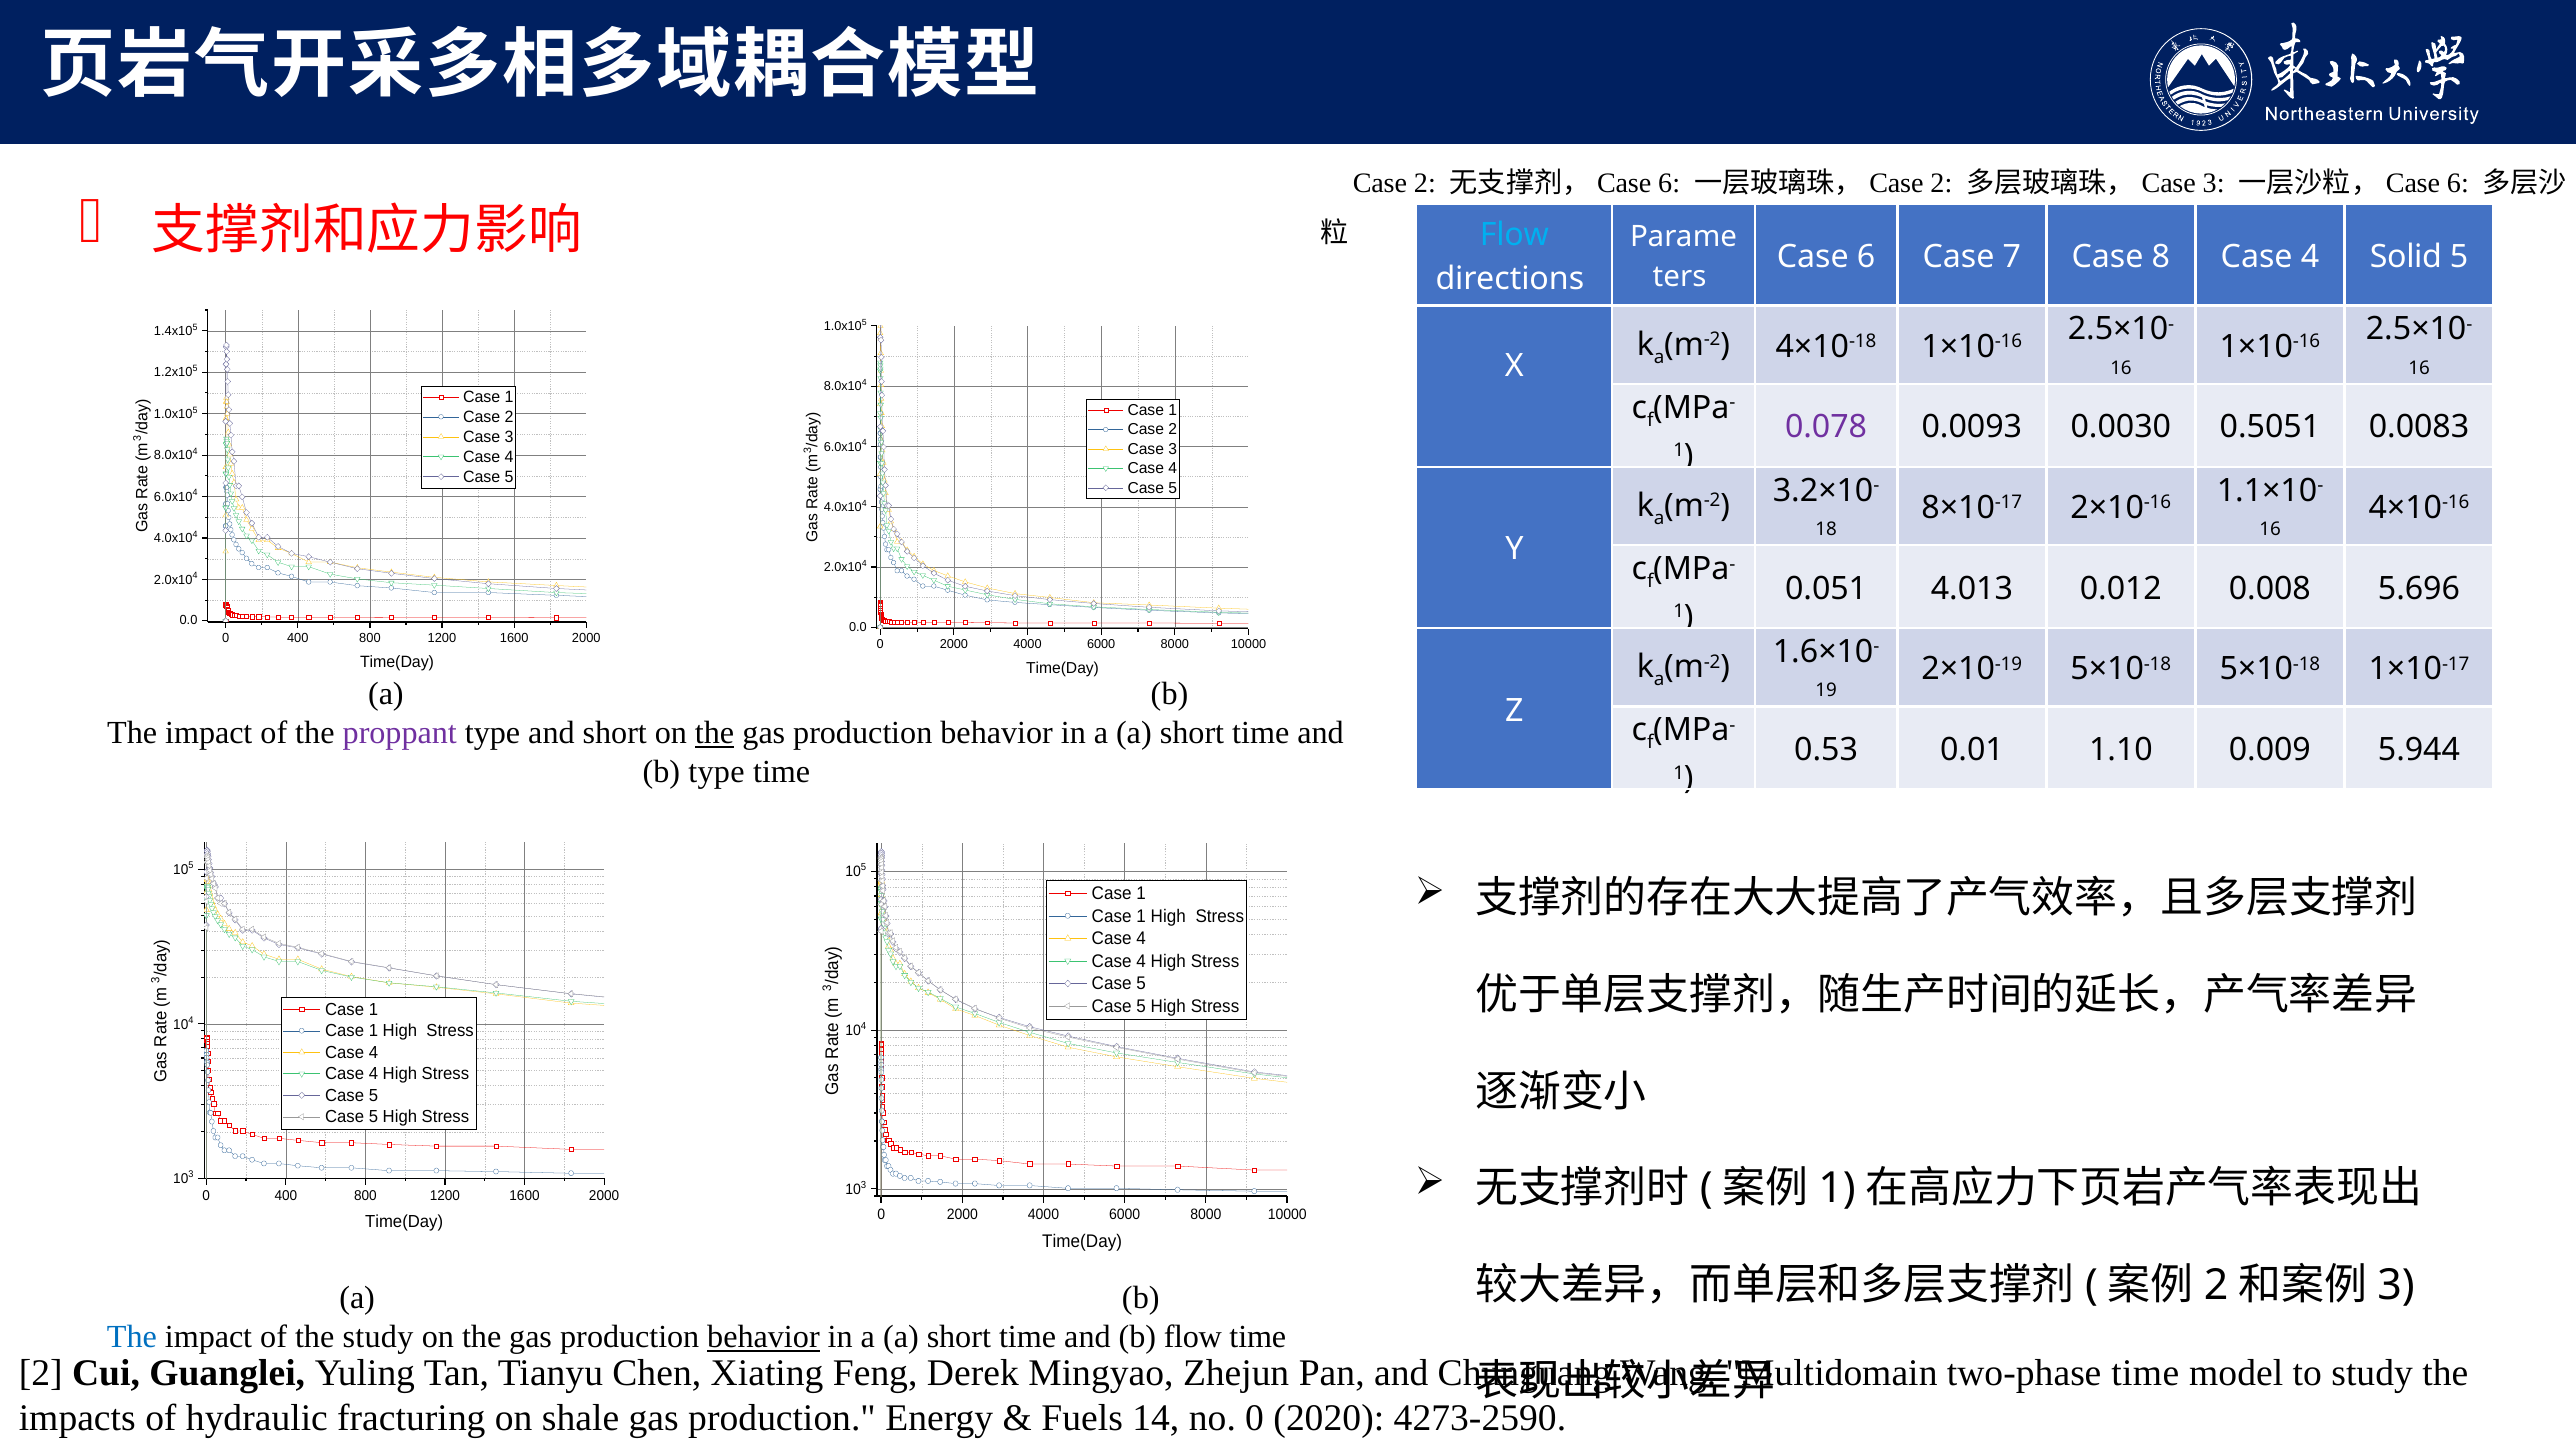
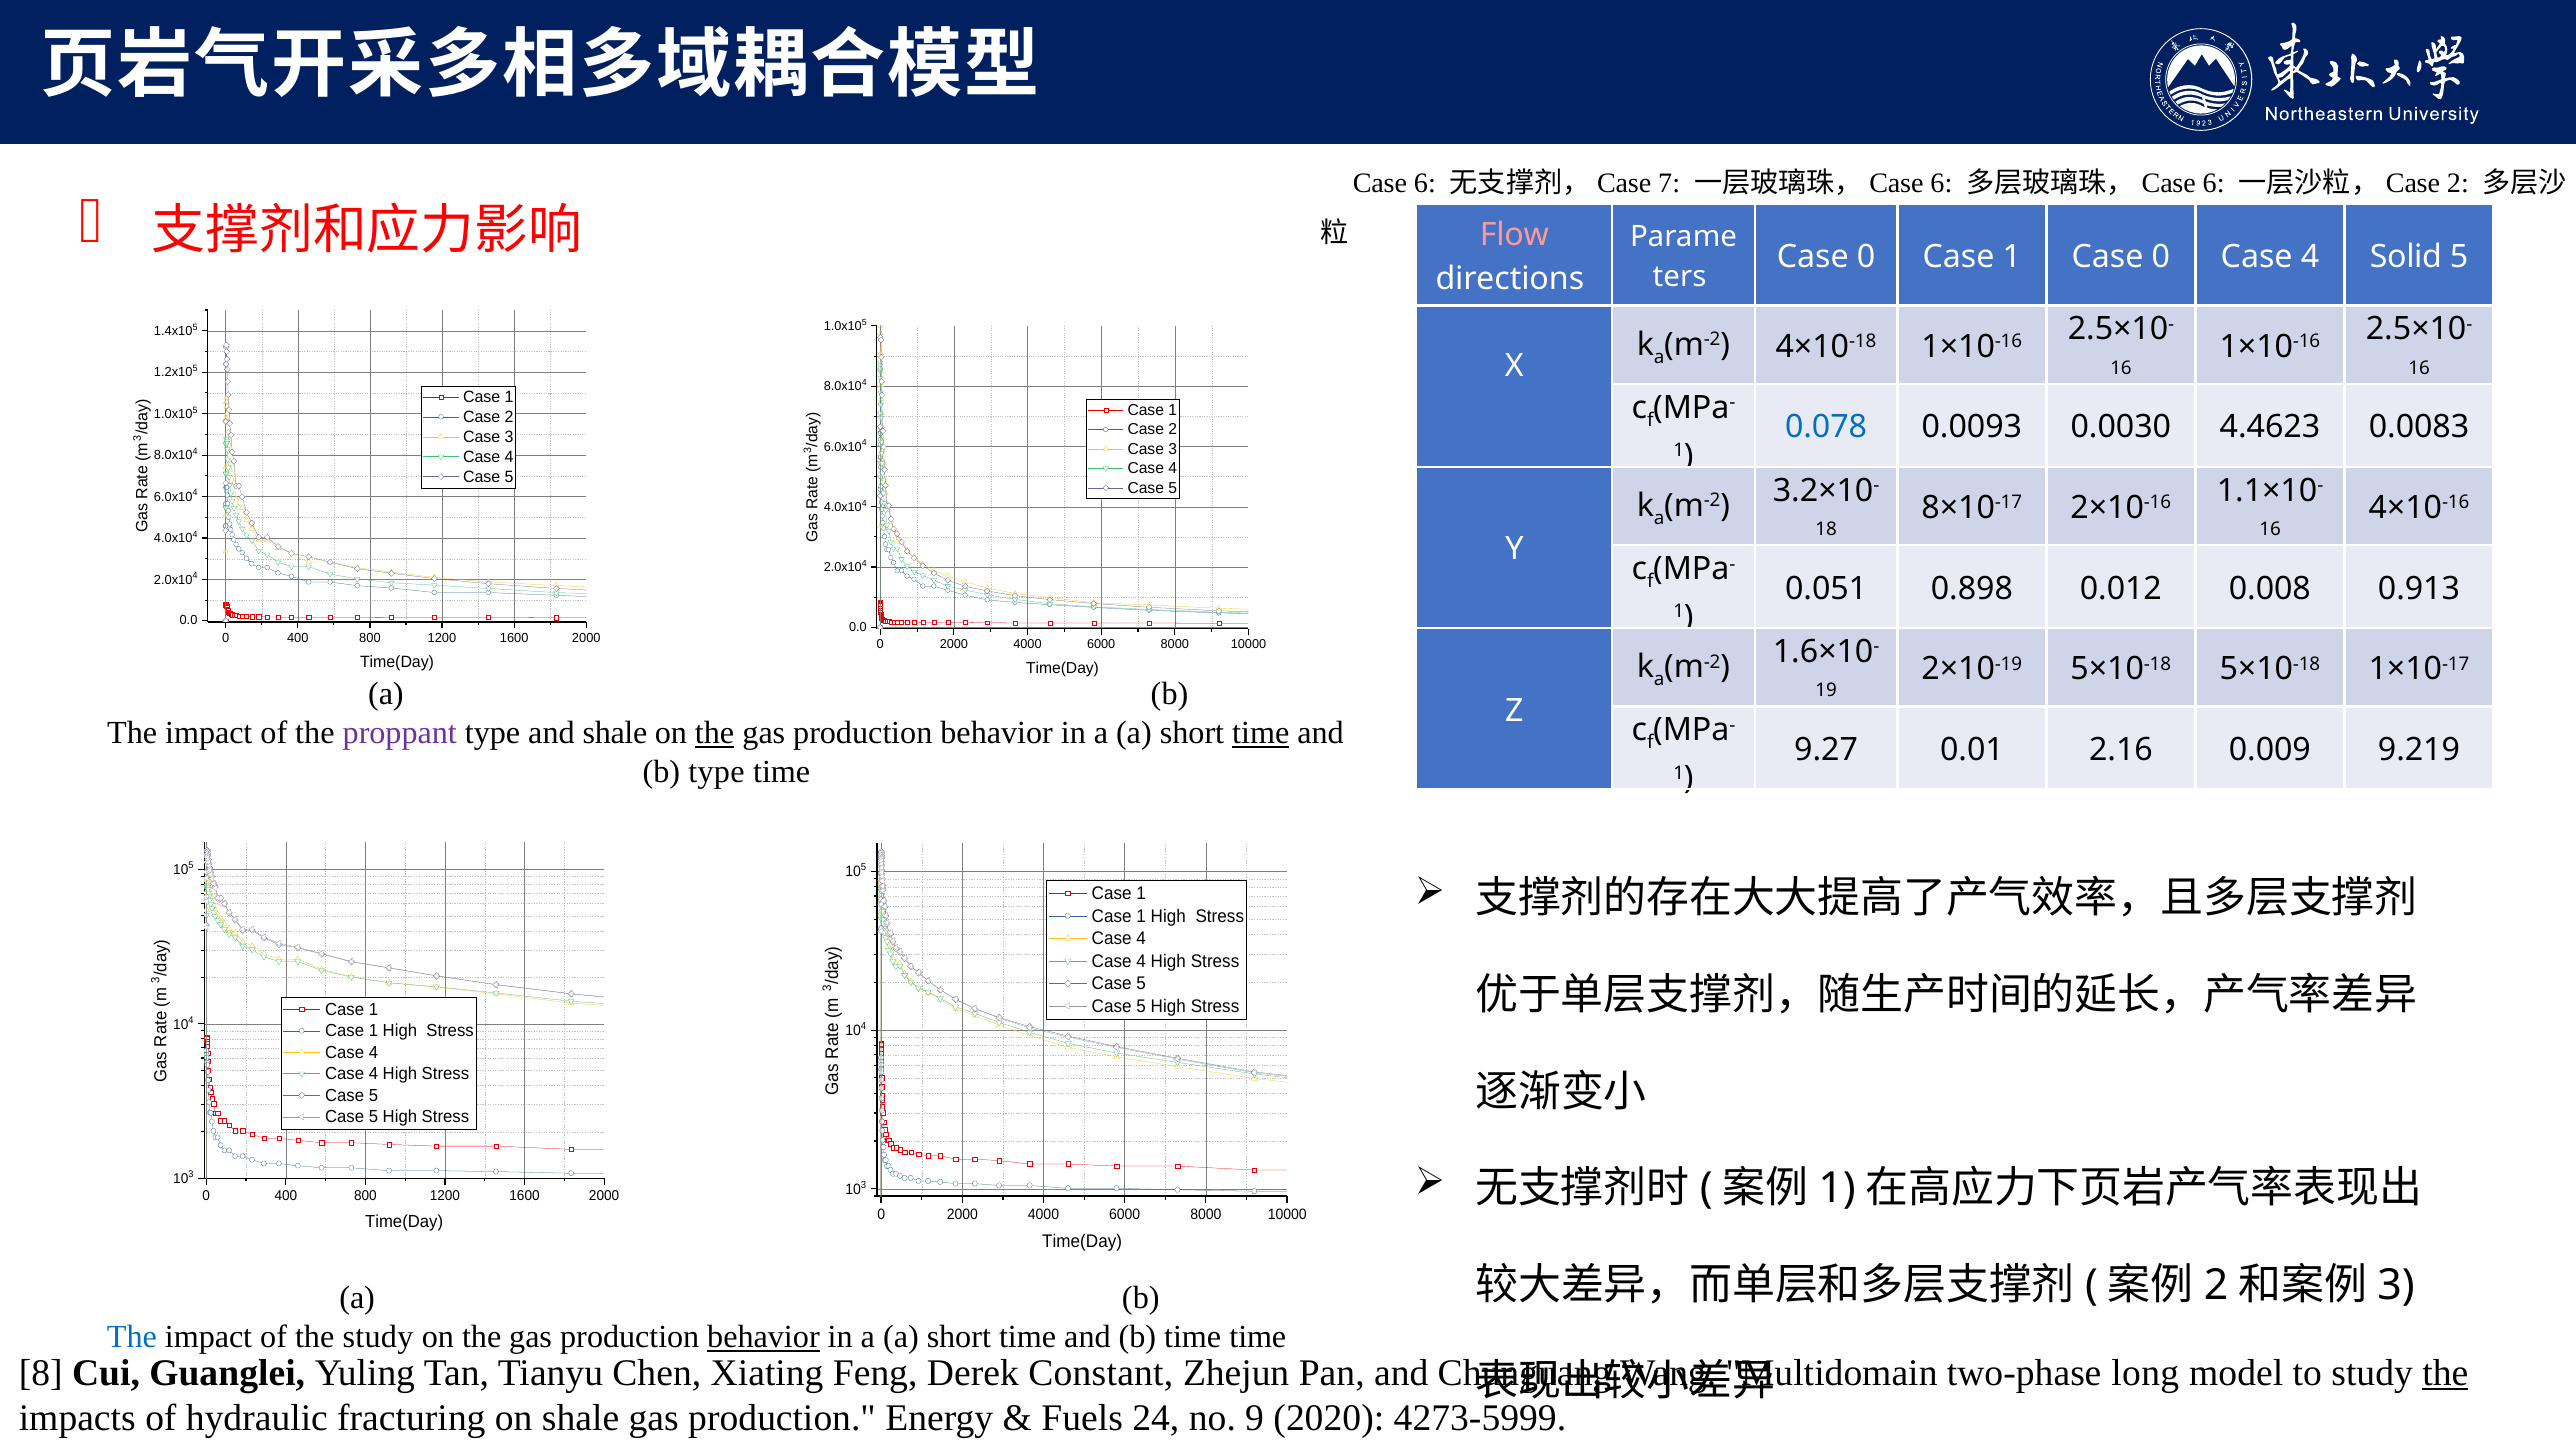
2 at (1425, 183): 2 -> 6
6 at (1669, 183): 6 -> 7
2 at (1941, 183): 2 -> 6
3 at (2214, 183): 3 -> 6
6 at (2458, 183): 6 -> 2
Flow at (1514, 235) colour: light blue -> pink
6 at (1866, 257): 6 -> 0
7 at (2012, 257): 7 -> 1
8 at (2161, 257): 8 -> 0
0.078 colour: purple -> blue
0.5051: 0.5051 -> 4.4623
4.013: 4.013 -> 0.898
5.696: 5.696 -> 0.913
and short: short -> shale
time at (1261, 733) underline: none -> present
0.53: 0.53 -> 9.27
1.10: 1.10 -> 2.16
5.944: 5.944 -> 9.219
b flow: flow -> time
2 at (41, 1373): 2 -> 8
Mingyao: Mingyao -> Constant
two-phase time: time -> long
the at (2445, 1373) underline: none -> present
14: 14 -> 24
no 0: 0 -> 9
4273-2590: 4273-2590 -> 4273-5999
